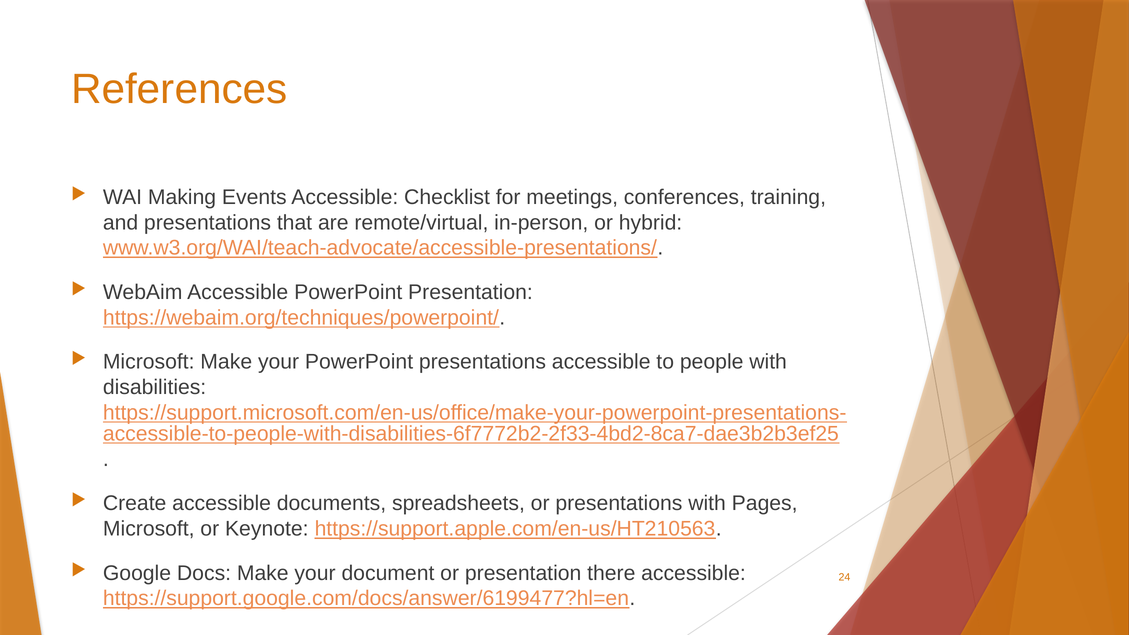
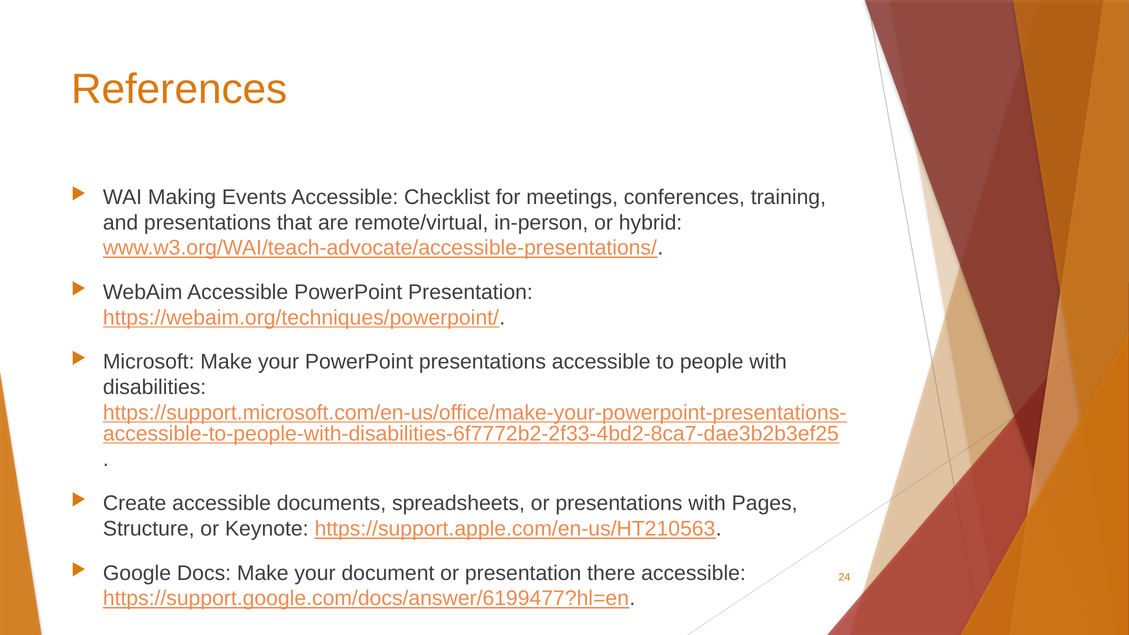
Microsoft at (149, 529): Microsoft -> Structure
